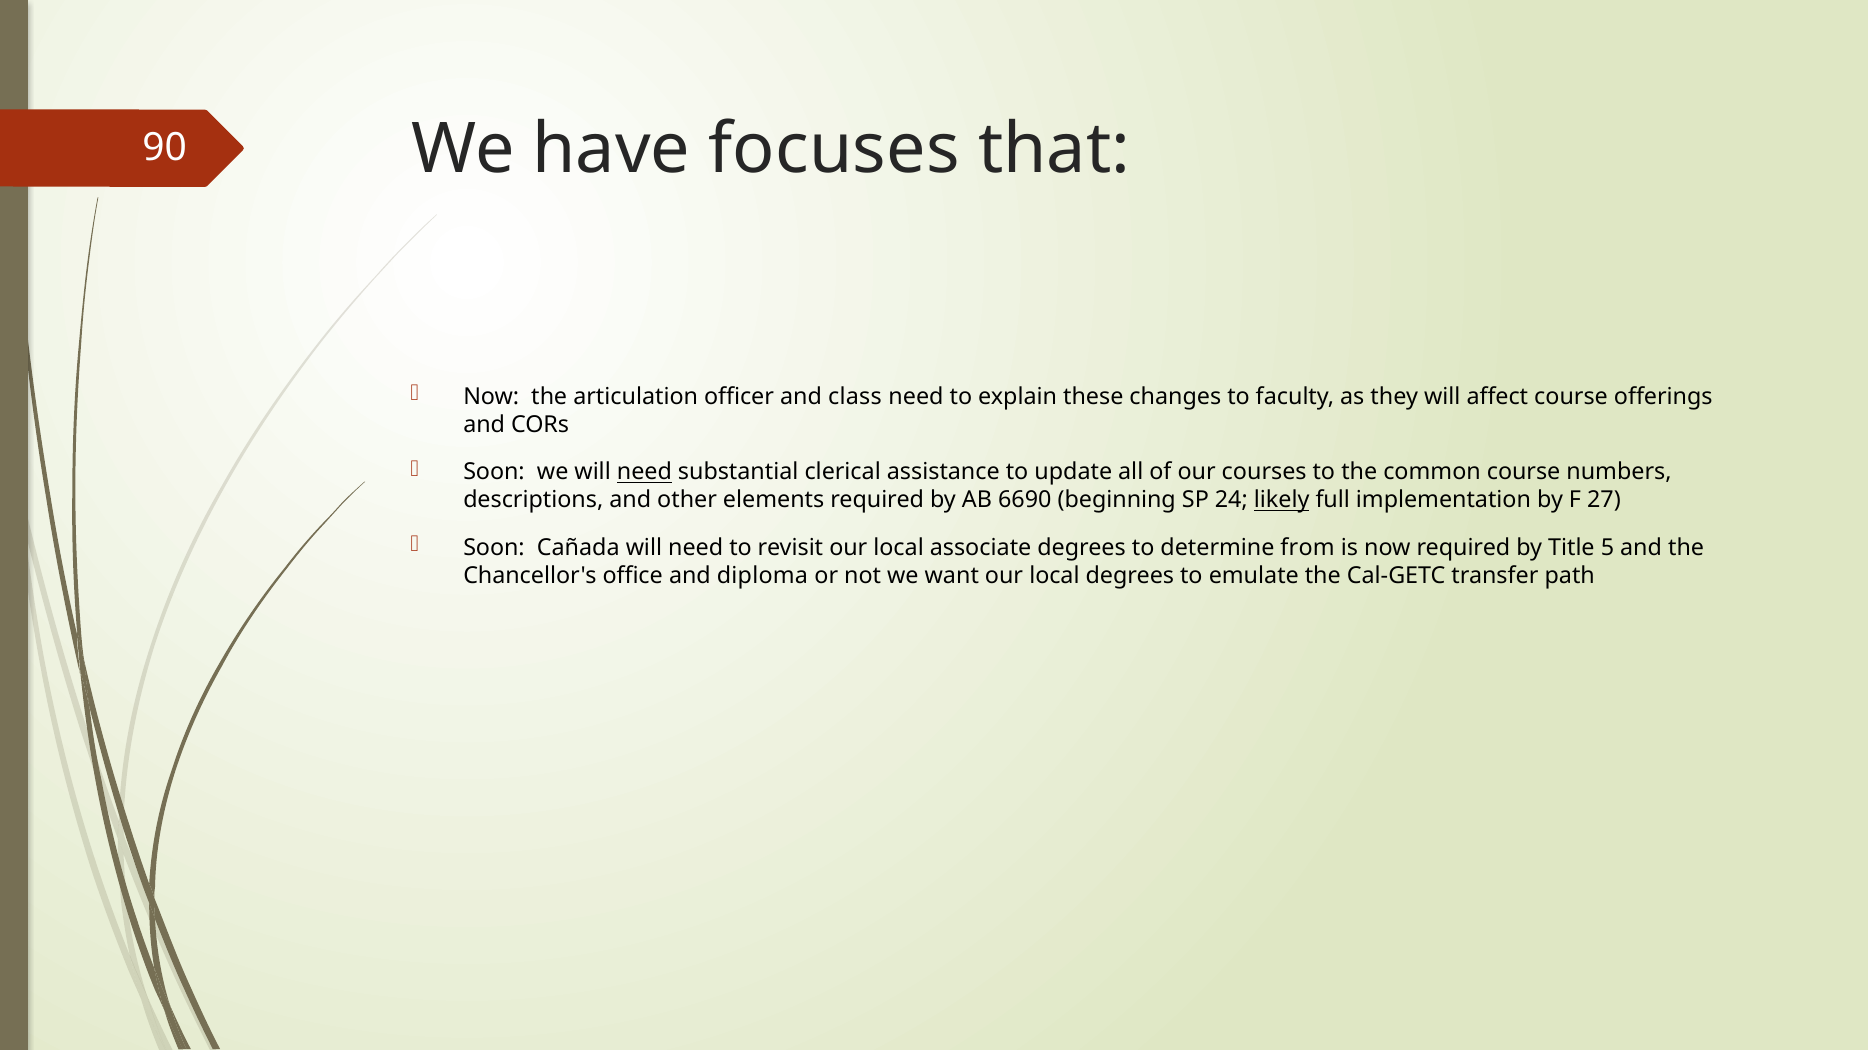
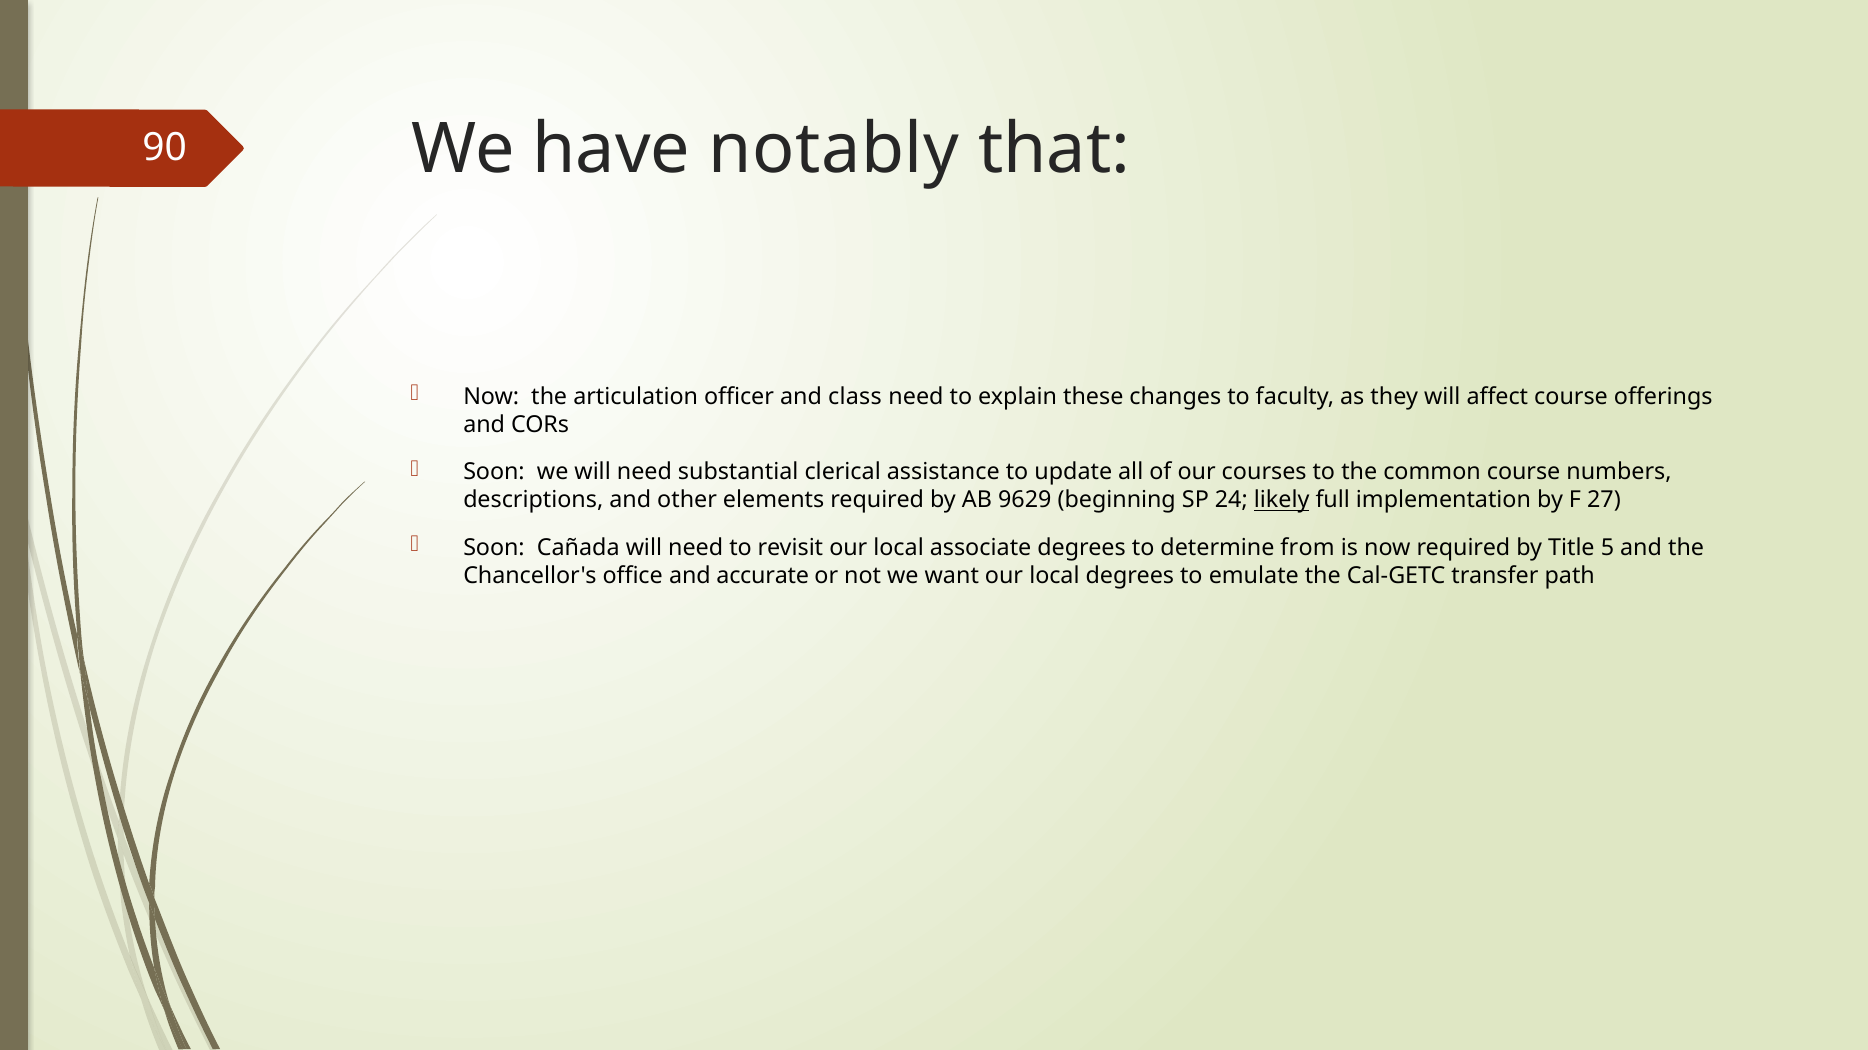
focuses: focuses -> notably
need at (644, 473) underline: present -> none
6690: 6690 -> 9629
diploma: diploma -> accurate
